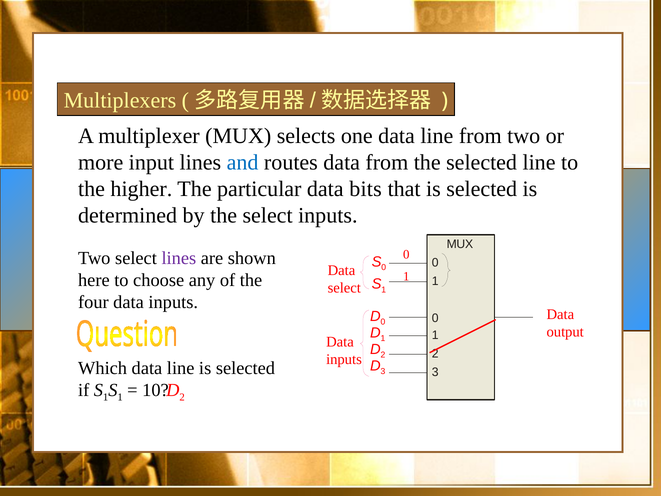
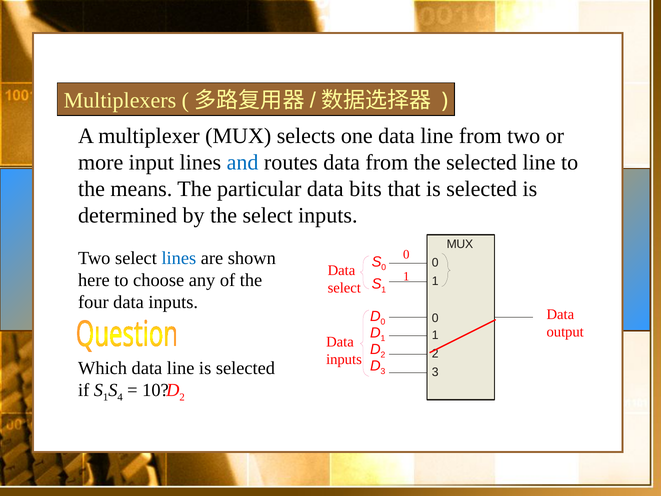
higher: higher -> means
lines at (179, 258) colour: purple -> blue
1 at (120, 397): 1 -> 4
